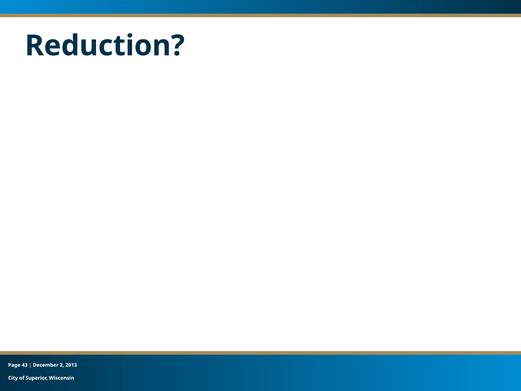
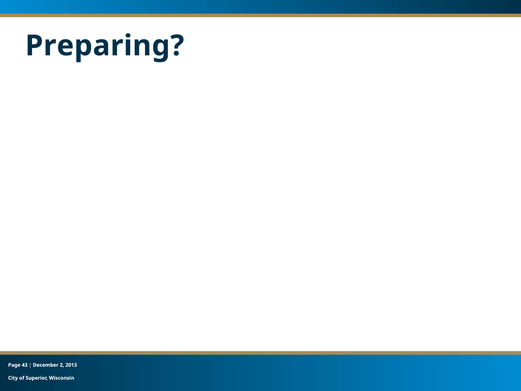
Reduction: Reduction -> Preparing
